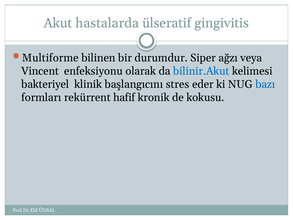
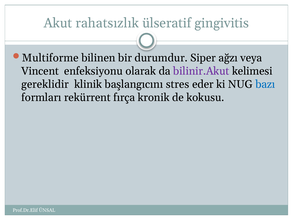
hastalarda: hastalarda -> rahatsızlık
bilinir.Akut colour: blue -> purple
bakteriyel: bakteriyel -> gereklidir
hafif: hafif -> fırça
